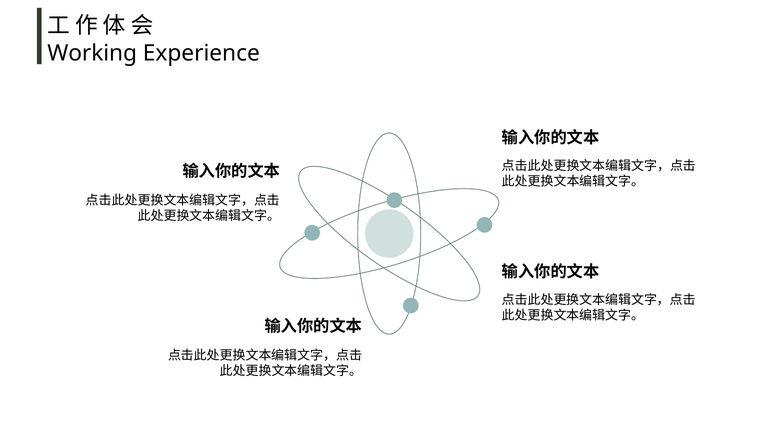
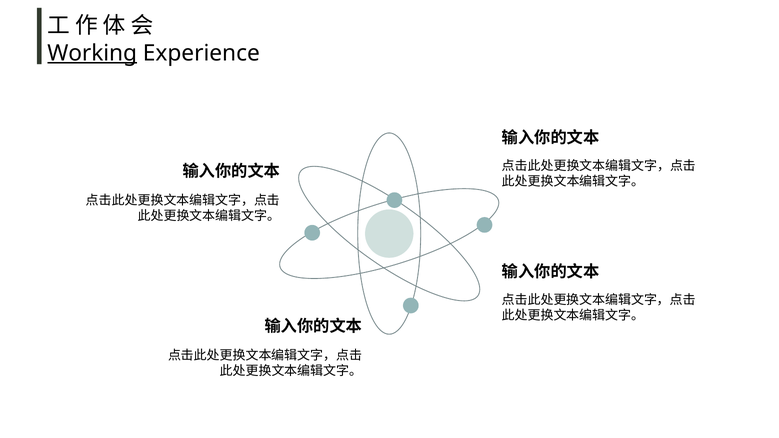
Working underline: none -> present
